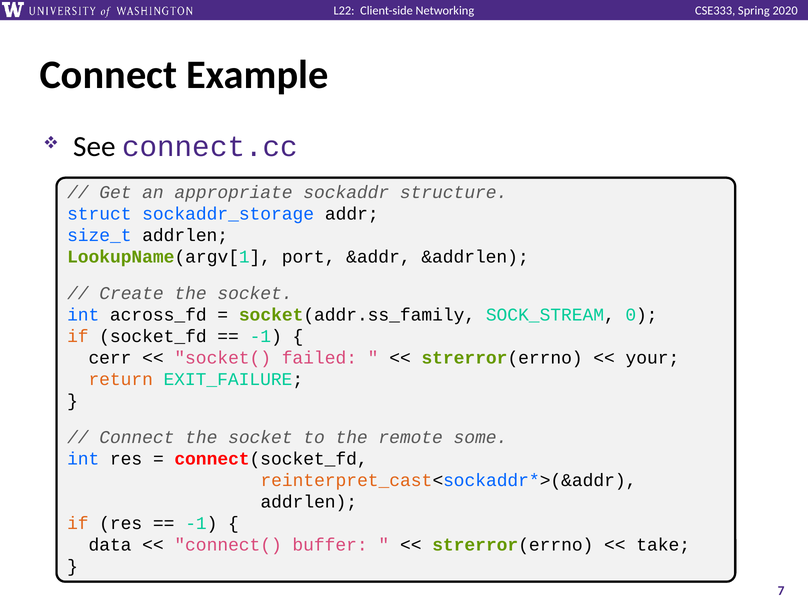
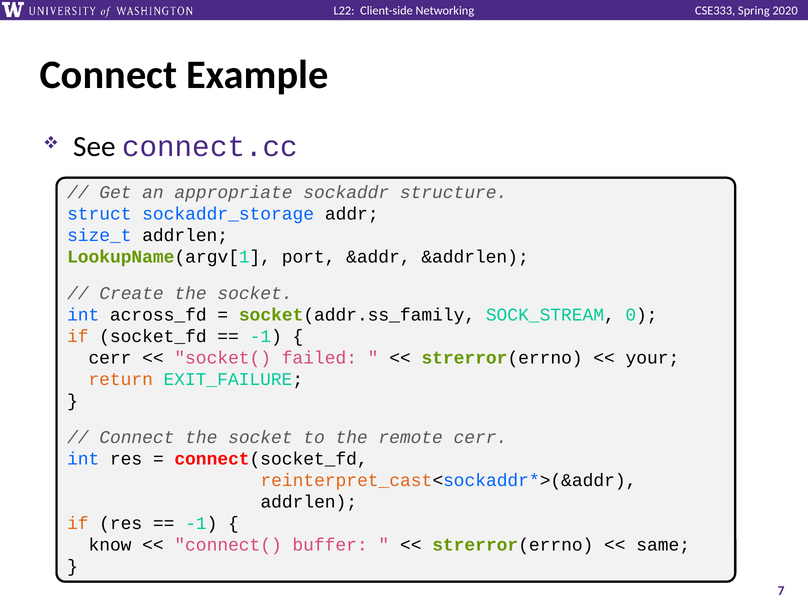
remote some: some -> cerr
data: data -> know
take: take -> same
